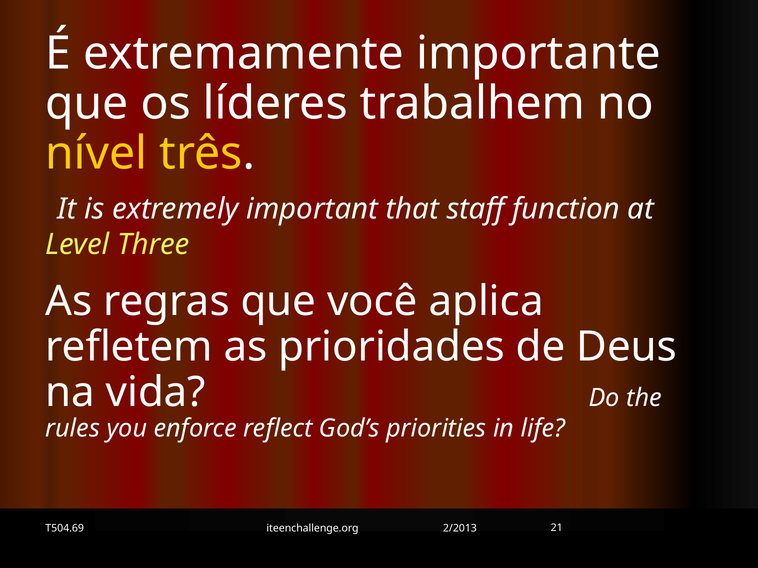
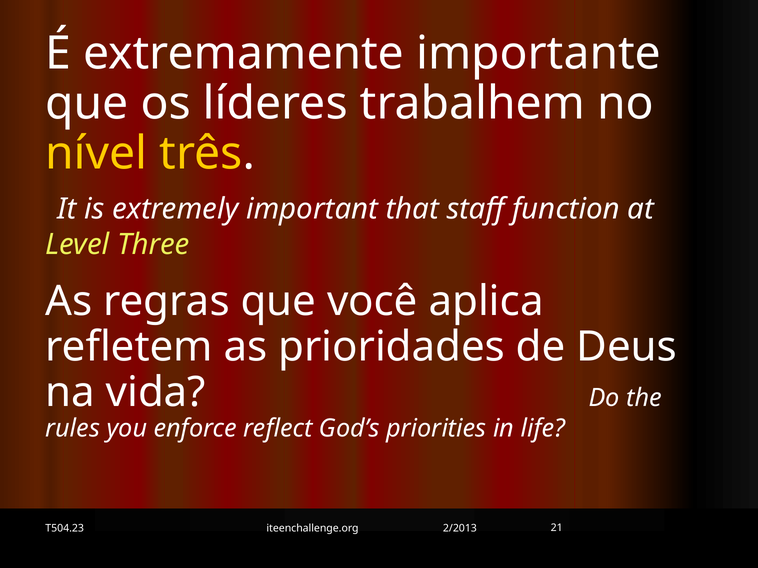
T504.69: T504.69 -> T504.23
